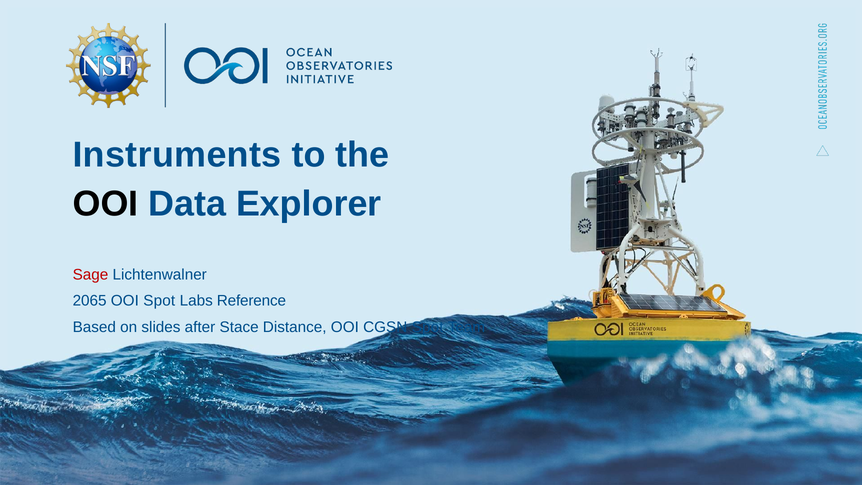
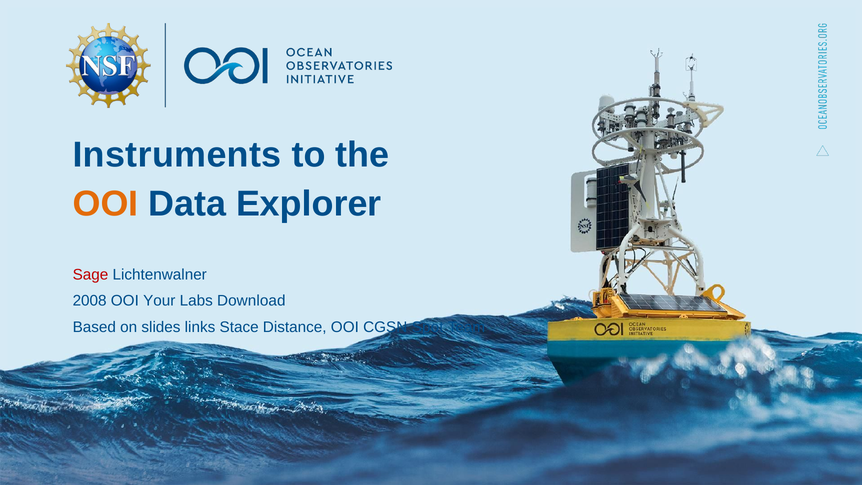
OOI at (106, 204) colour: black -> orange
2065: 2065 -> 2008
OOI Spot: Spot -> Your
Reference: Reference -> Download
after: after -> links
